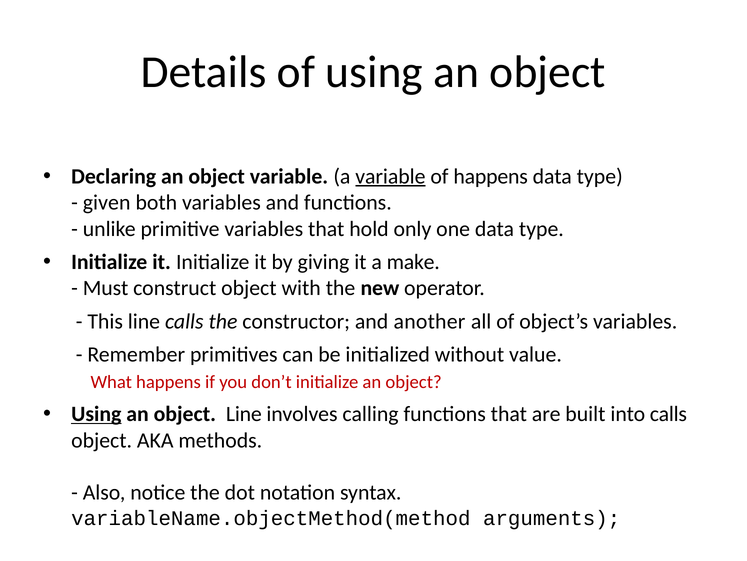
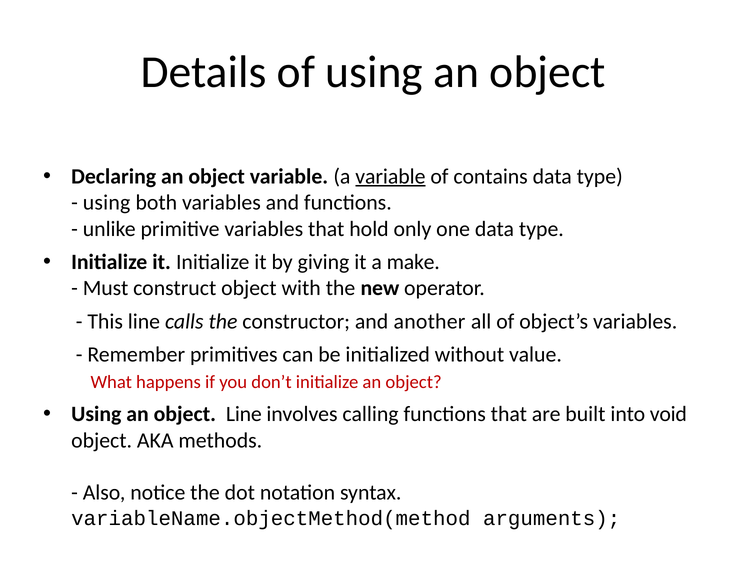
of happens: happens -> contains
given at (107, 202): given -> using
Using at (96, 414) underline: present -> none
into calls: calls -> void
